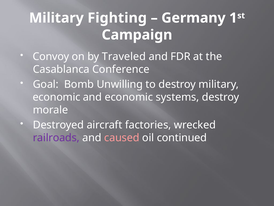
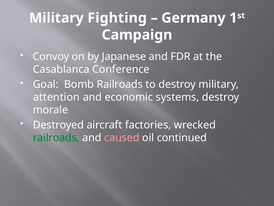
Traveled: Traveled -> Japanese
Bomb Unwilling: Unwilling -> Railroads
economic at (57, 97): economic -> attention
railroads at (56, 137) colour: purple -> green
